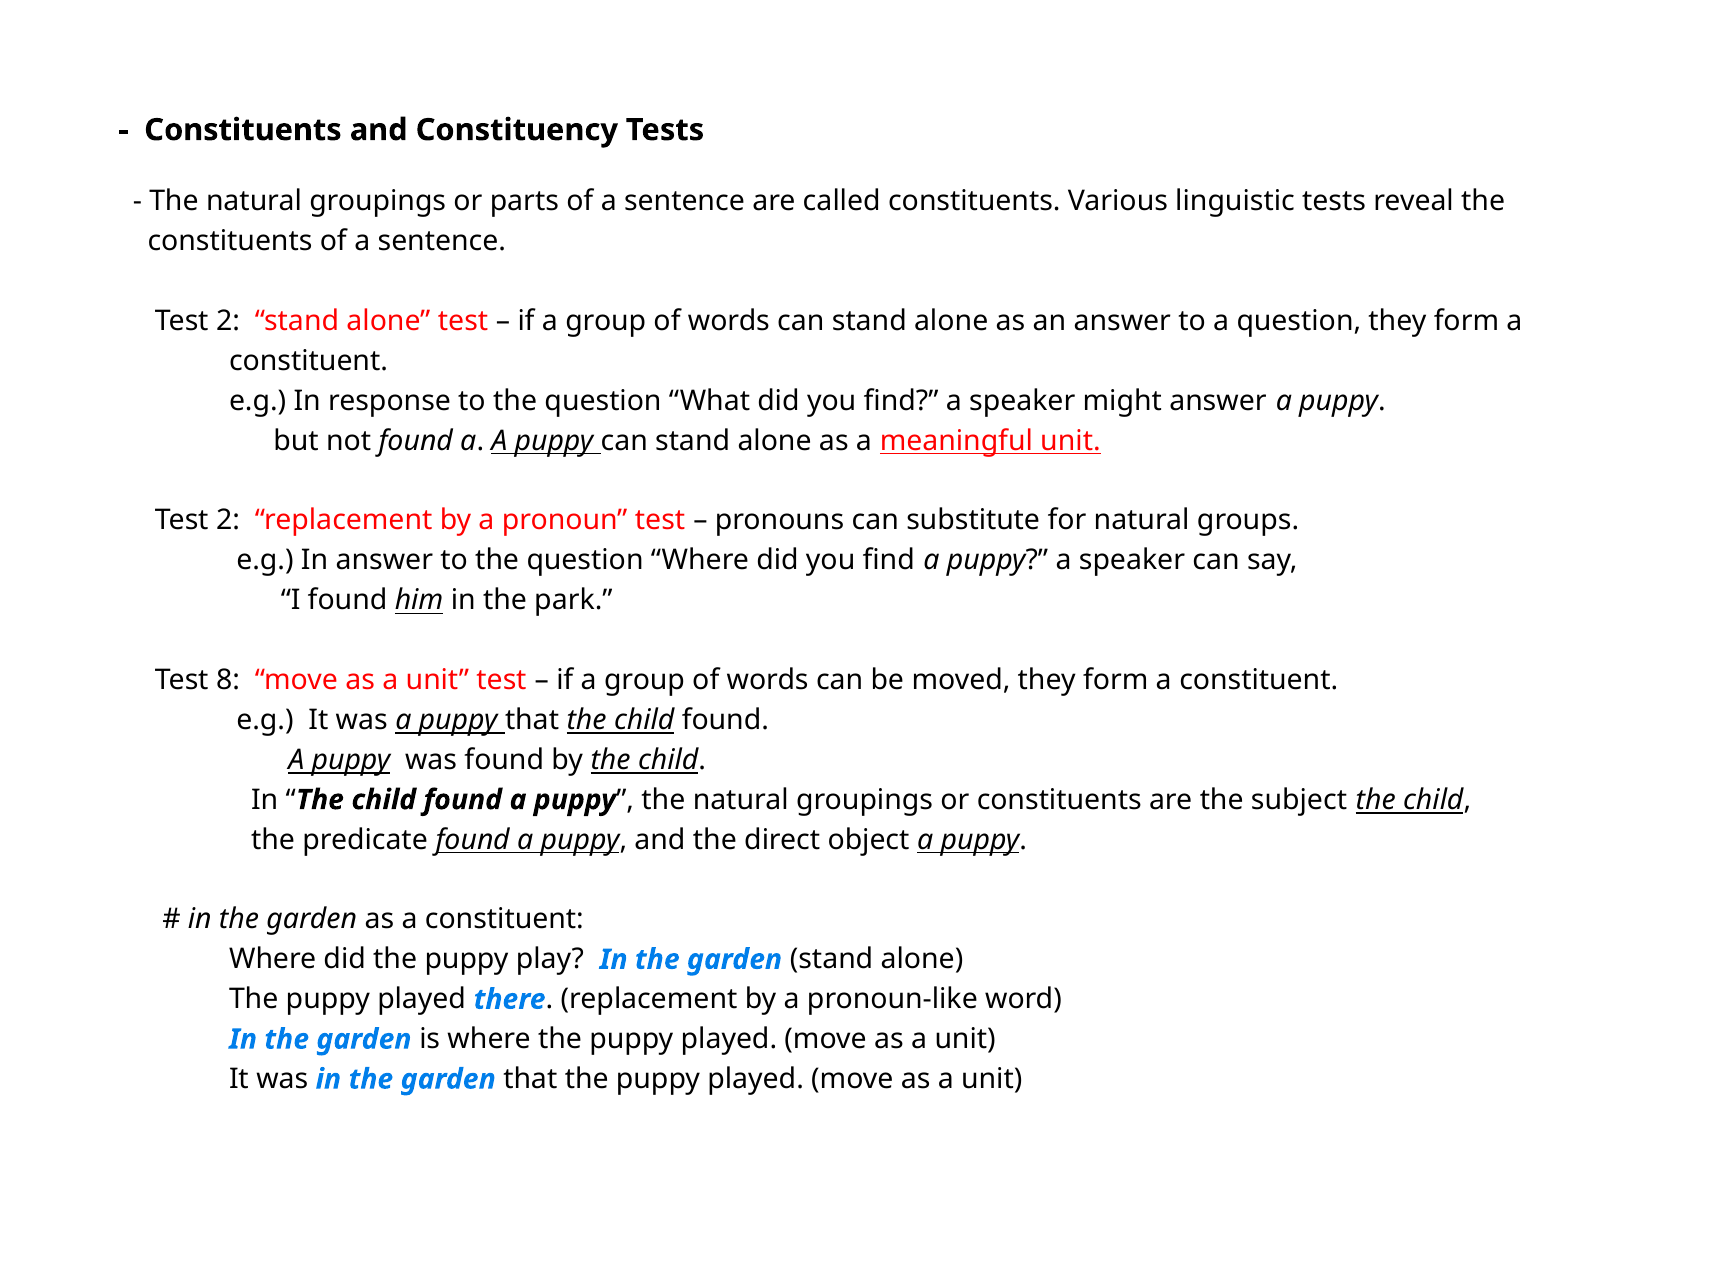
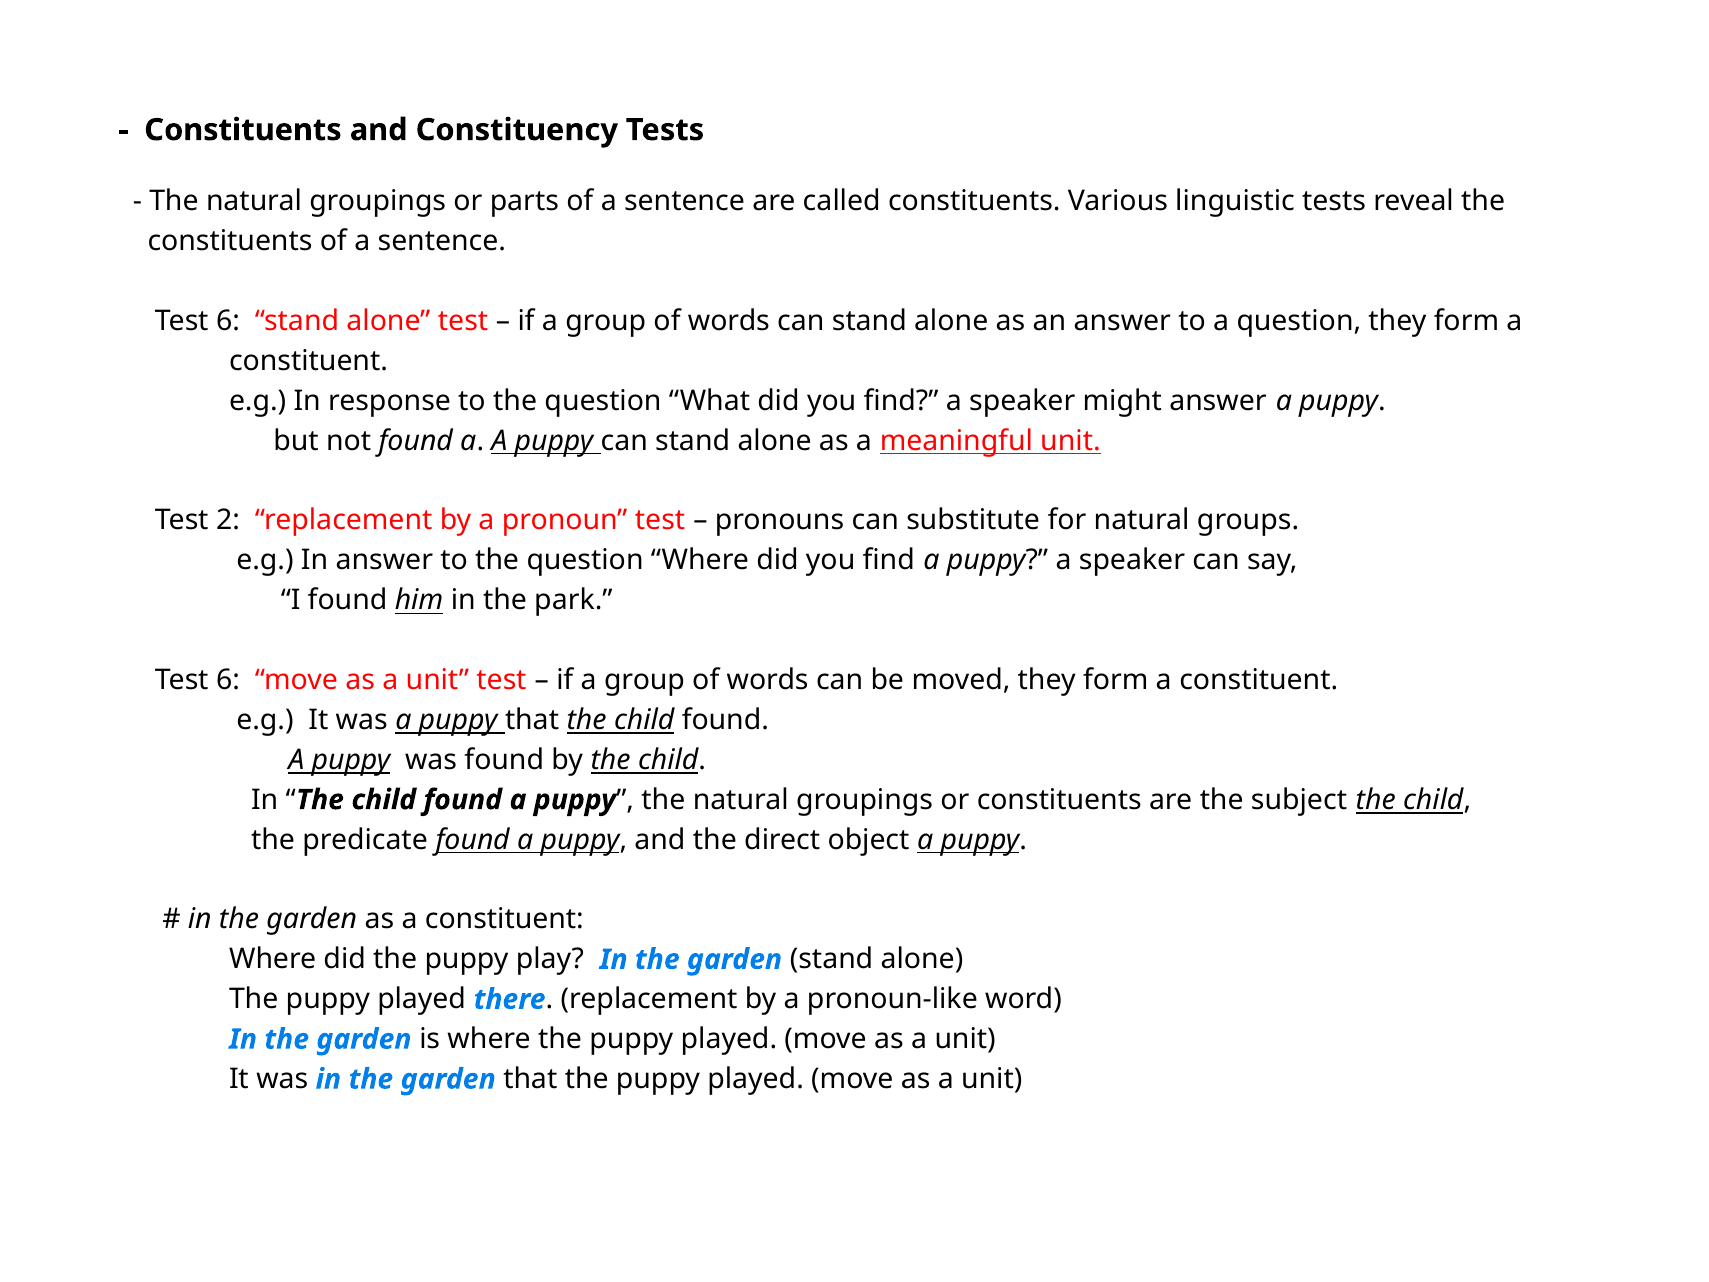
2 at (228, 321): 2 -> 6
8 at (228, 680): 8 -> 6
